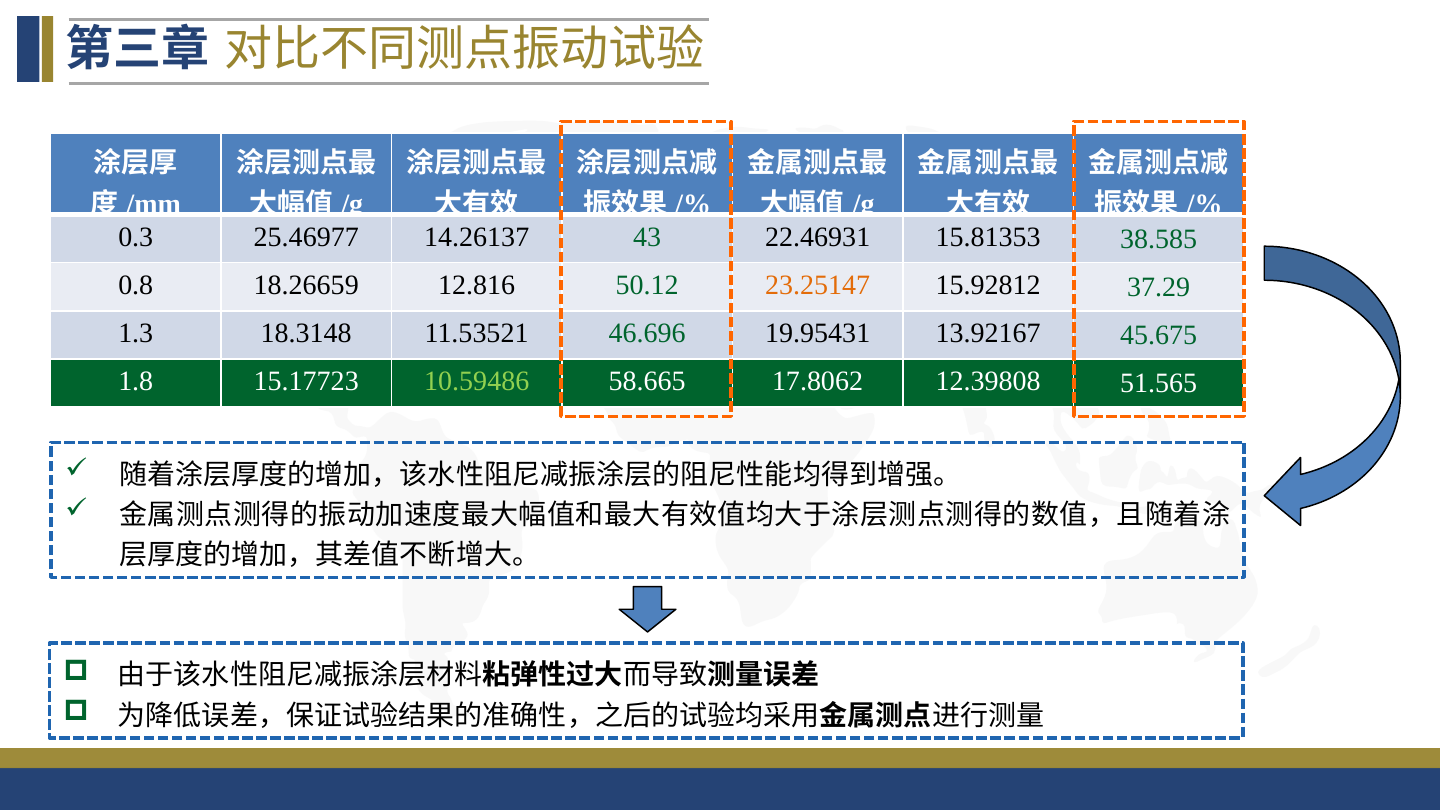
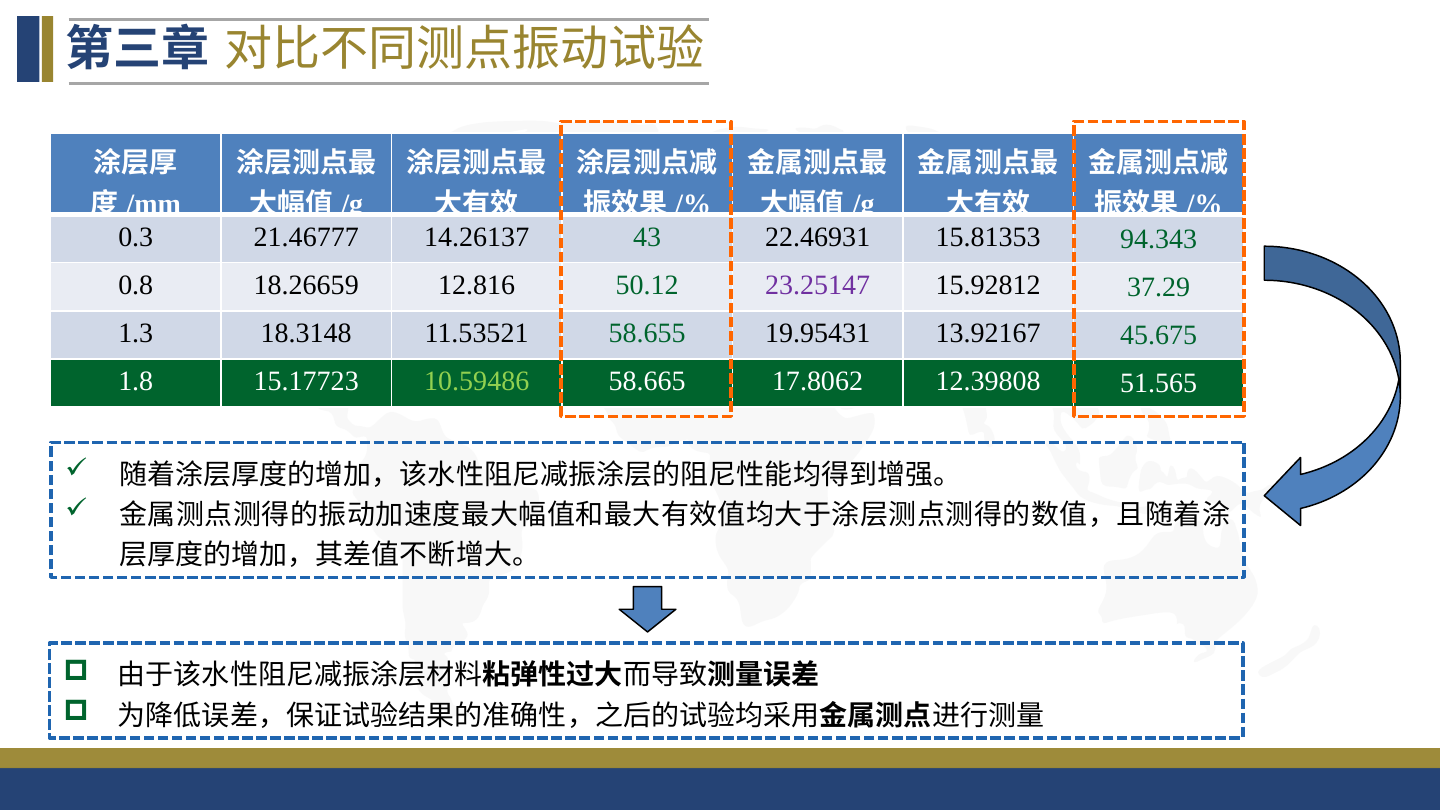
25.46977: 25.46977 -> 21.46777
38.585: 38.585 -> 94.343
23.25147 colour: orange -> purple
46.696: 46.696 -> 58.655
